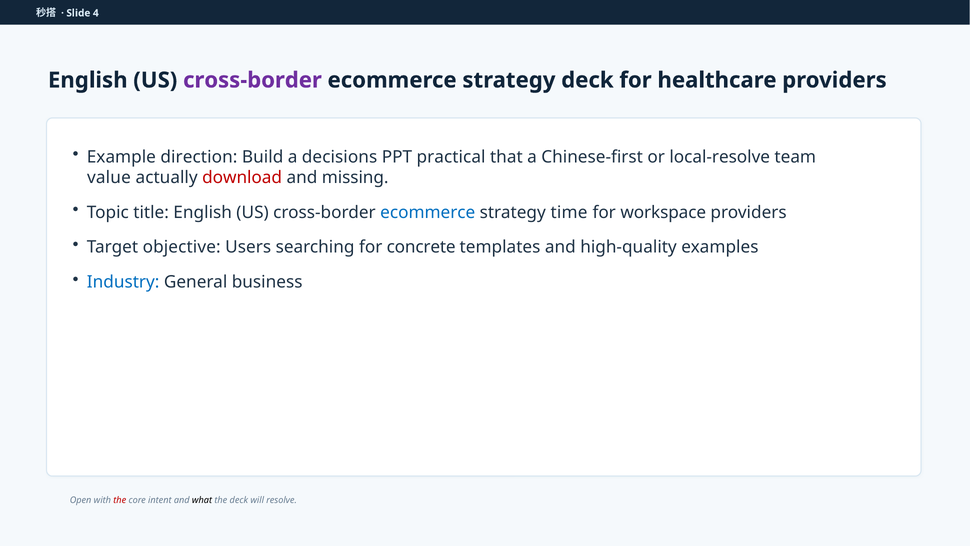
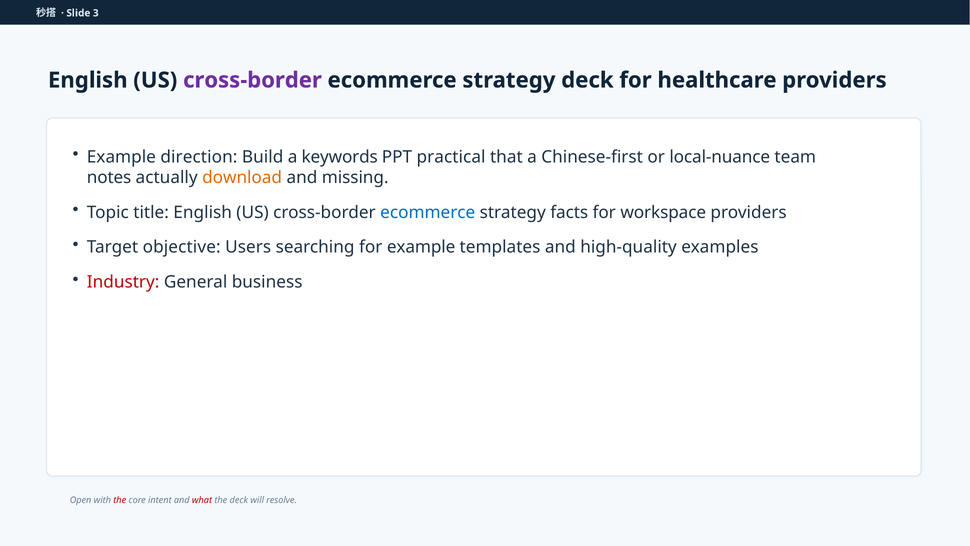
4: 4 -> 3
decisions: decisions -> keywords
local-resolve: local-resolve -> local-nuance
value: value -> notes
download colour: red -> orange
time: time -> facts
for concrete: concrete -> example
Industry colour: blue -> red
what colour: black -> red
